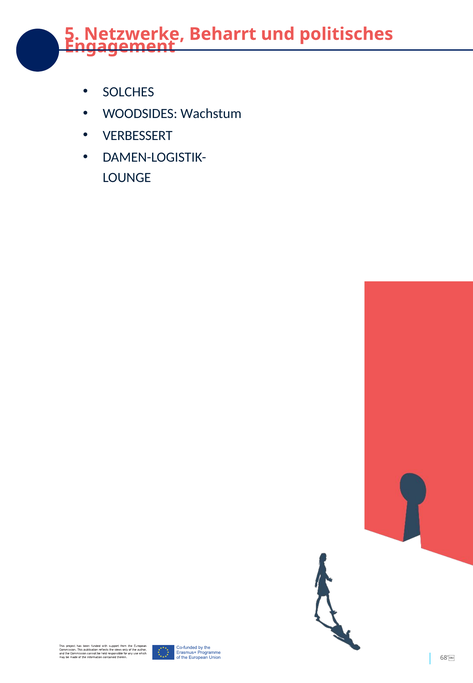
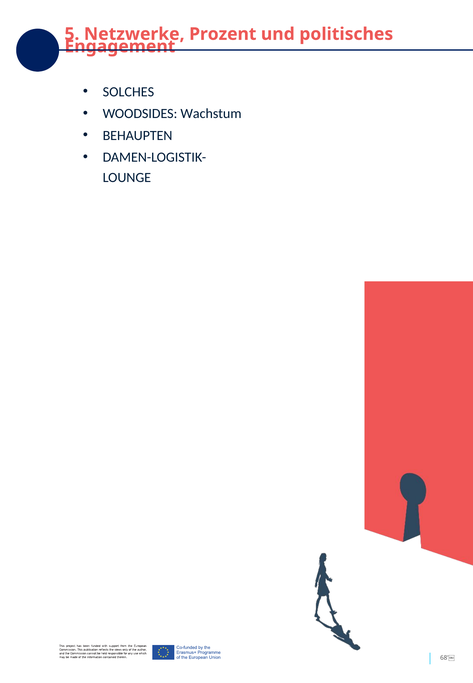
Beharrt: Beharrt -> Prozent
VERBESSERT: VERBESSERT -> BEHAUPTEN
